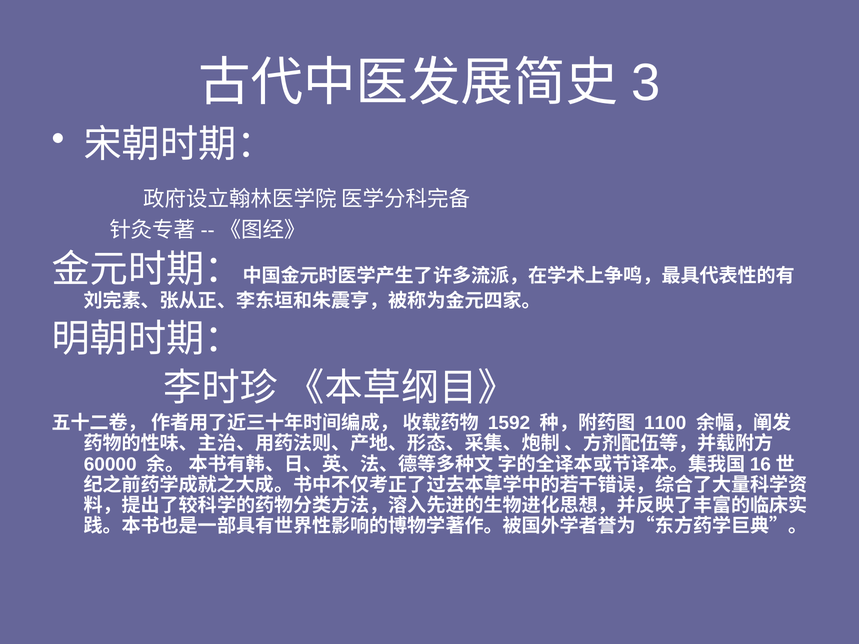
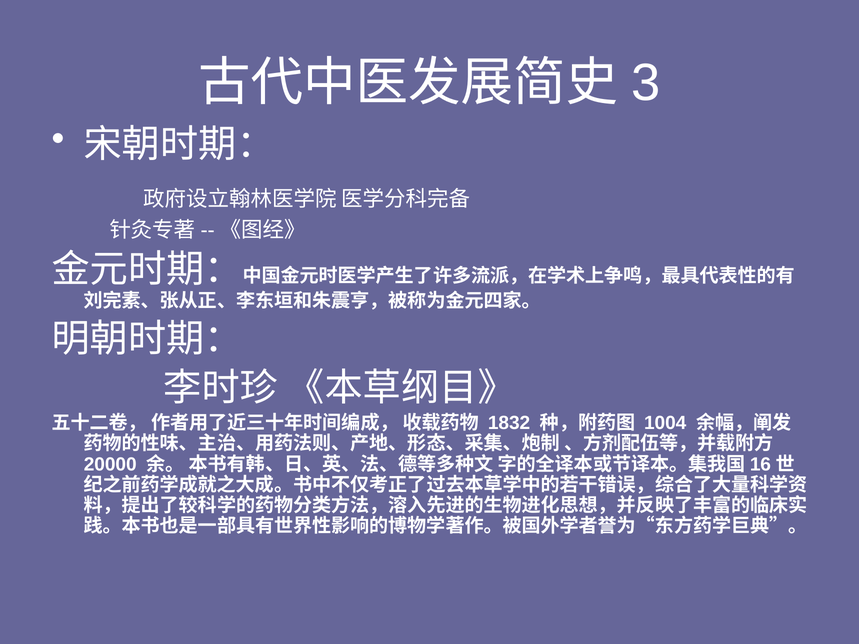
1592: 1592 -> 1832
1100: 1100 -> 1004
60000: 60000 -> 20000
